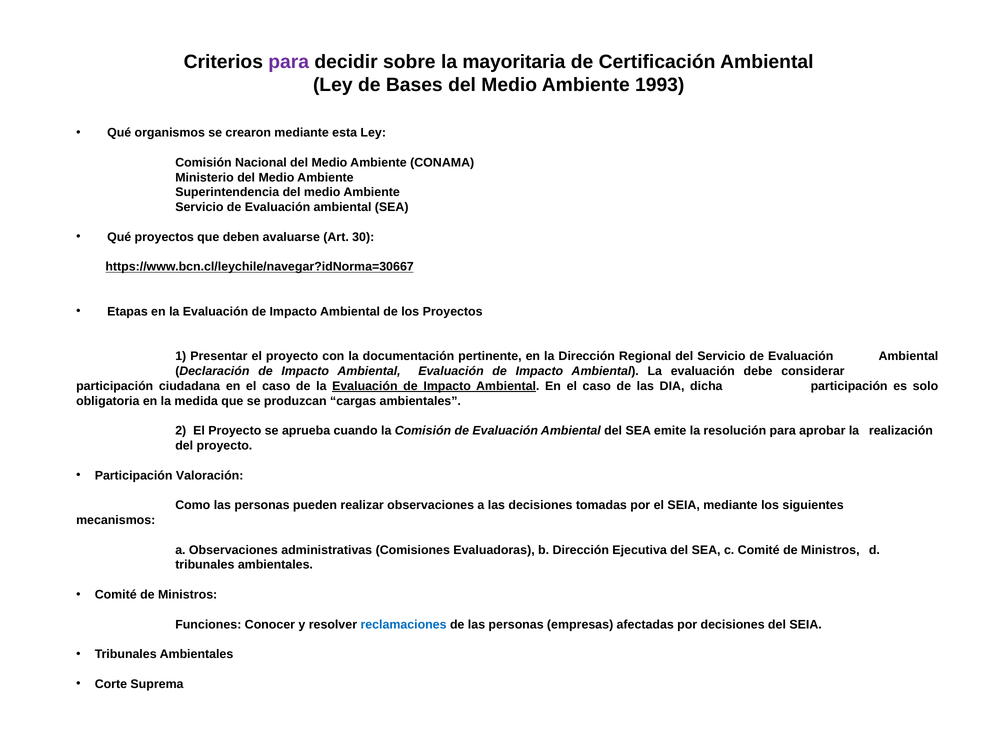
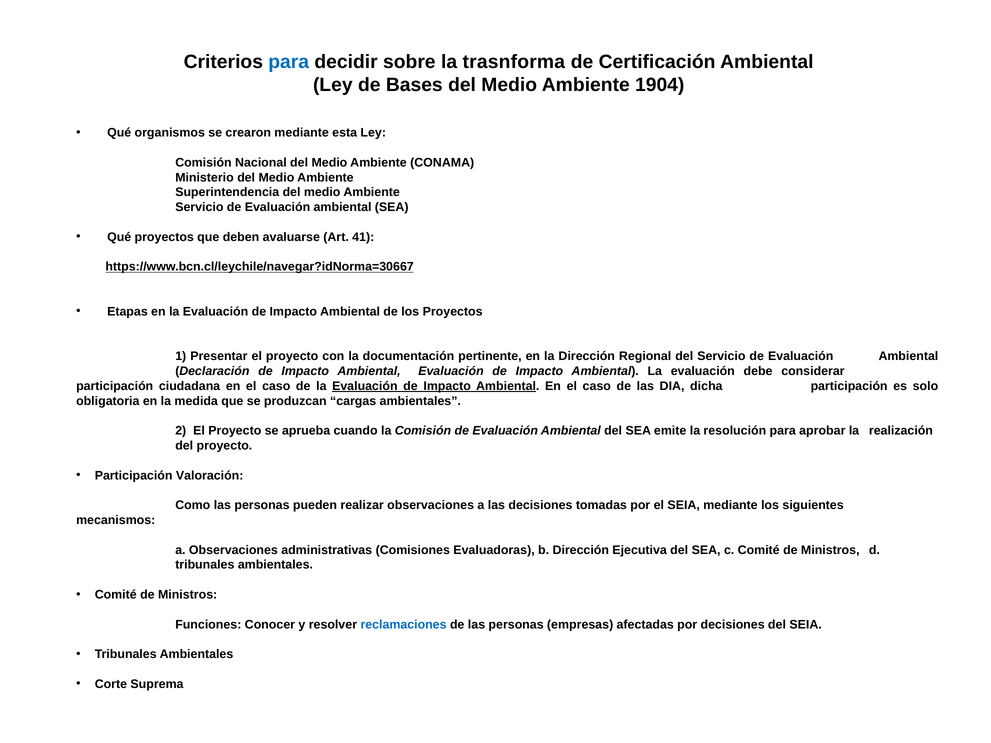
para at (289, 62) colour: purple -> blue
mayoritaria: mayoritaria -> trasnforma
1993: 1993 -> 1904
30: 30 -> 41
